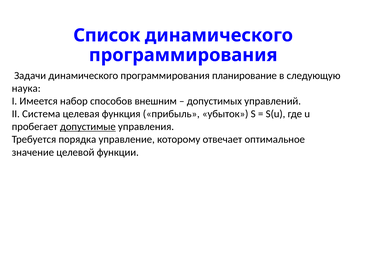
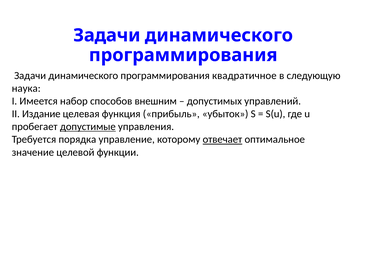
Список at (107, 35): Список -> Задачи
планирование: планирование -> квадратичное
Система: Система -> Издание
отвечает underline: none -> present
